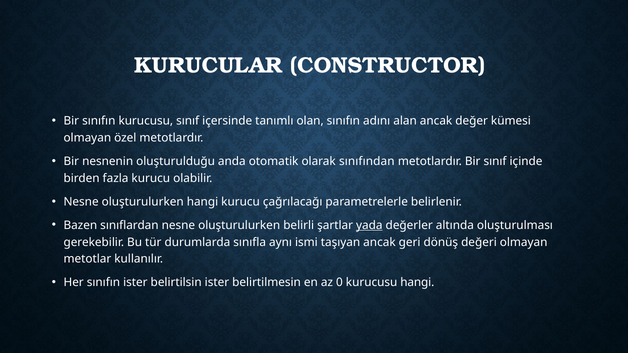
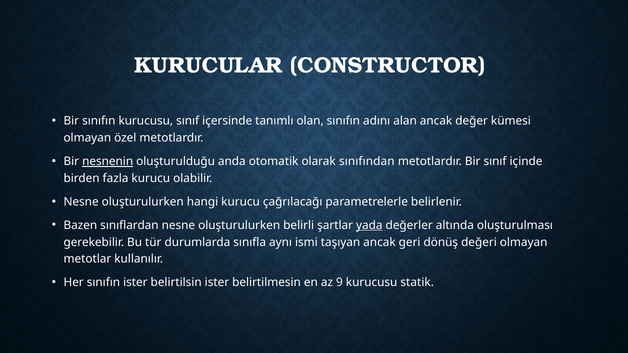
nesnenin underline: none -> present
0: 0 -> 9
kurucusu hangi: hangi -> statik
